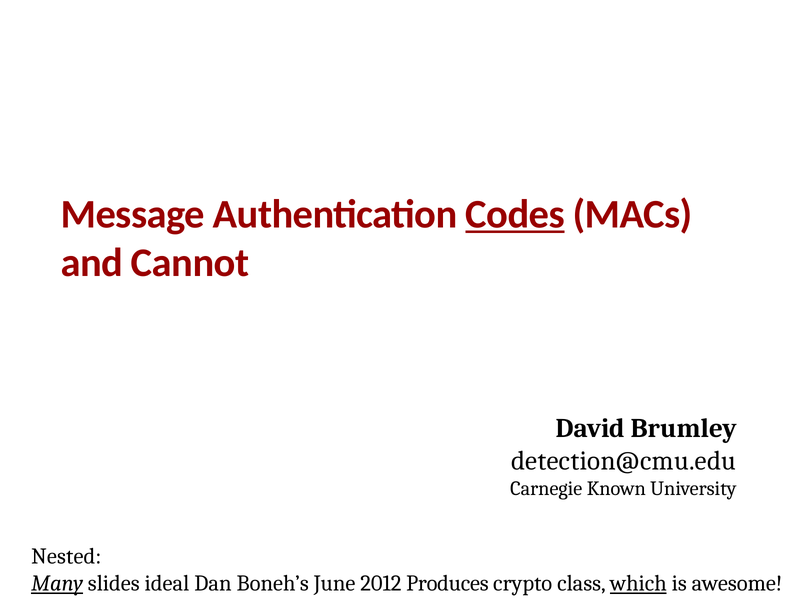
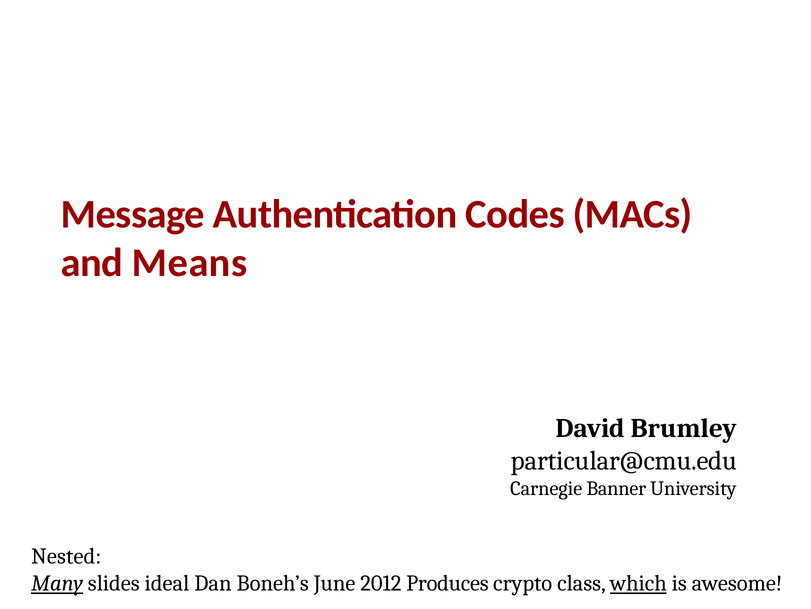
Codes underline: present -> none
Cannot: Cannot -> Means
detection@cmu.edu: detection@cmu.edu -> particular@cmu.edu
Known: Known -> Banner
